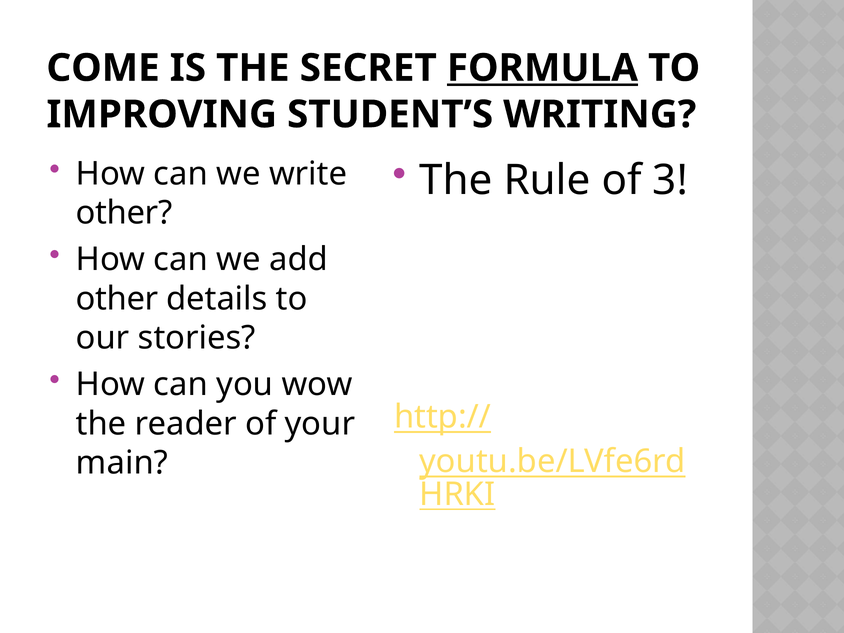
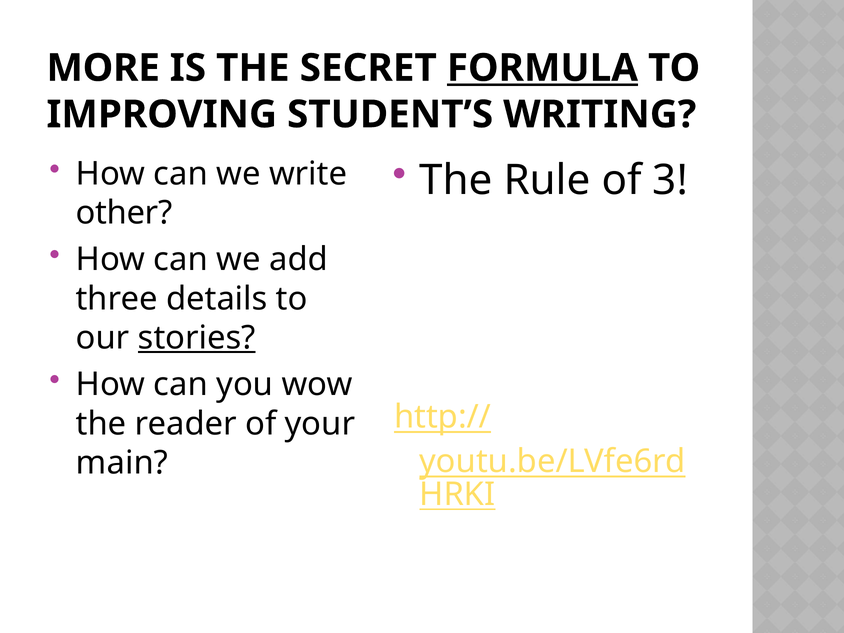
COME: COME -> MORE
other at (117, 299): other -> three
stories underline: none -> present
